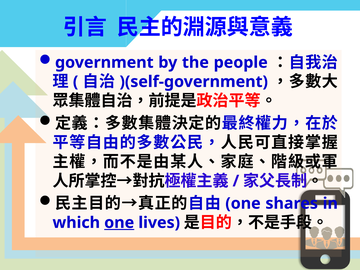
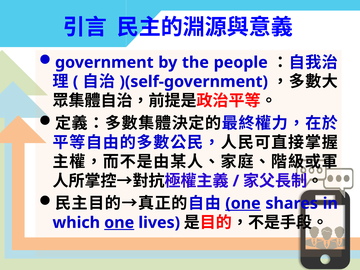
one at (243, 203) underline: none -> present
